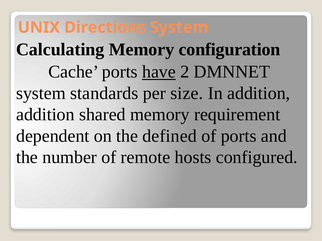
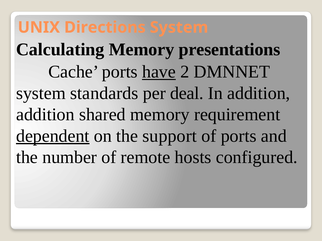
configuration: configuration -> presentations
size: size -> deal
dependent underline: none -> present
defined: defined -> support
